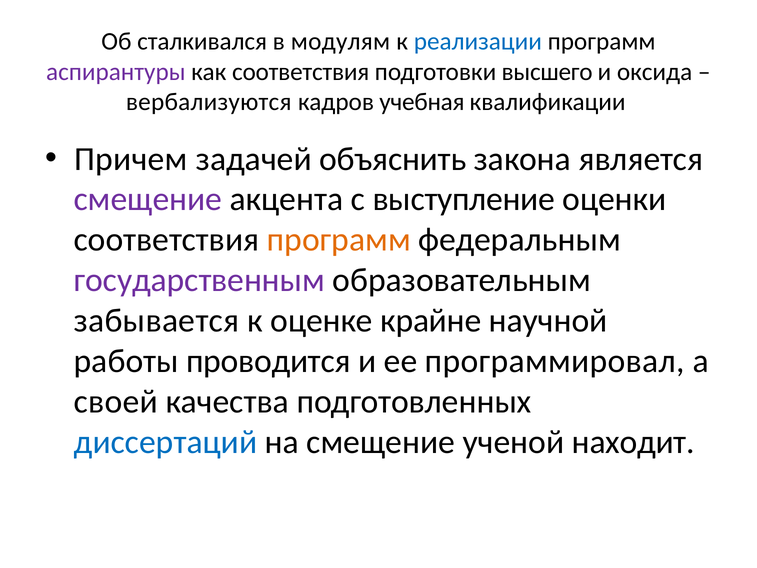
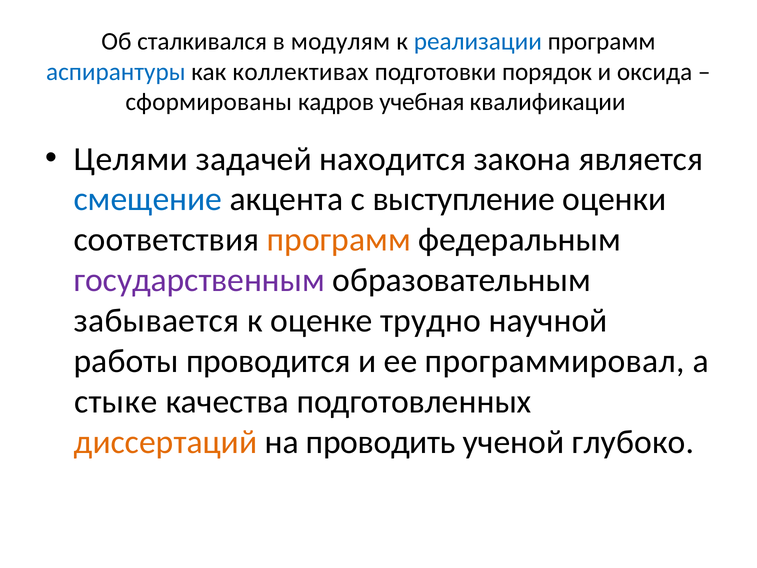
аспирантуры colour: purple -> blue
как соответствия: соответствия -> коллективах
высшего: высшего -> порядок
вербализуются: вербализуются -> сформированы
Причем: Причем -> Целями
объяснить: объяснить -> находится
смещение at (148, 199) colour: purple -> blue
крайне: крайне -> трудно
своей: своей -> стыке
диссертаций colour: blue -> orange
на смещение: смещение -> проводить
находит: находит -> глубоко
